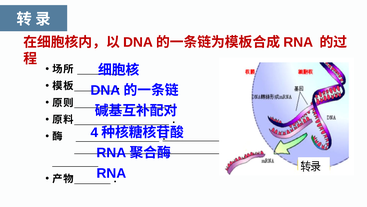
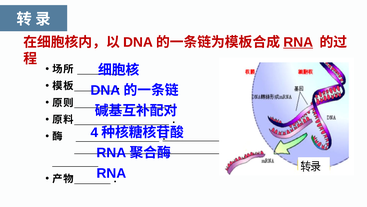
RNA at (298, 42) underline: none -> present
